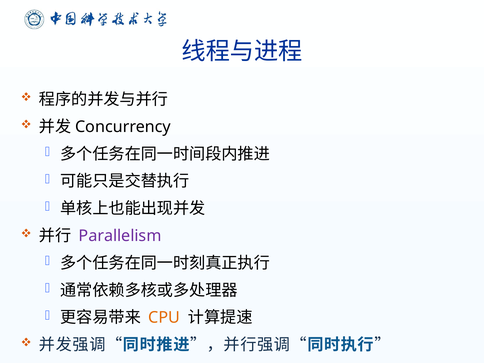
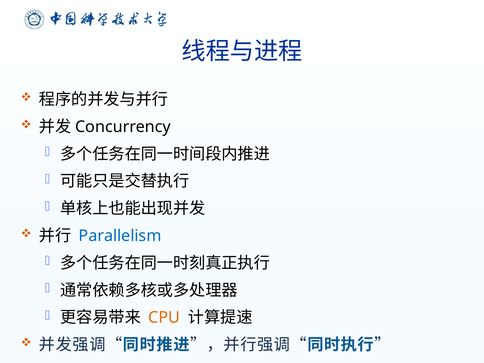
Parallelism colour: purple -> blue
